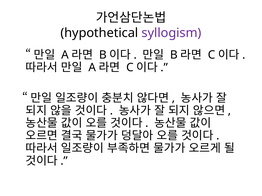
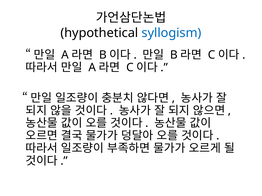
syllogism colour: purple -> blue
